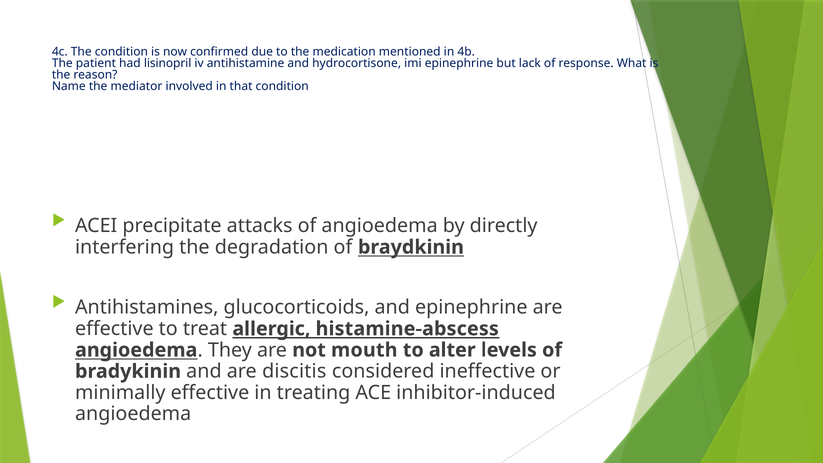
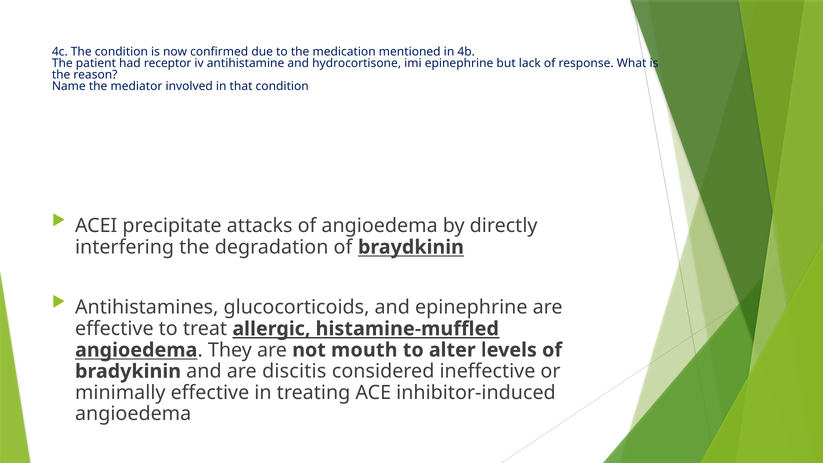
lisinopril: lisinopril -> receptor
histamine-abscess: histamine-abscess -> histamine-muffled
